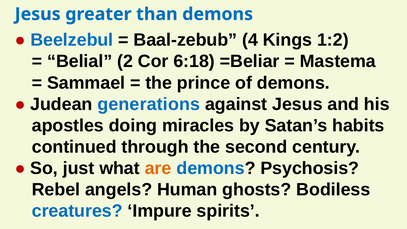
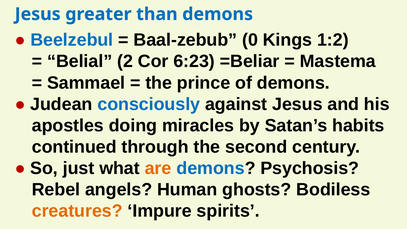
4: 4 -> 0
6:18: 6:18 -> 6:23
generations: generations -> consciously
creatures colour: blue -> orange
